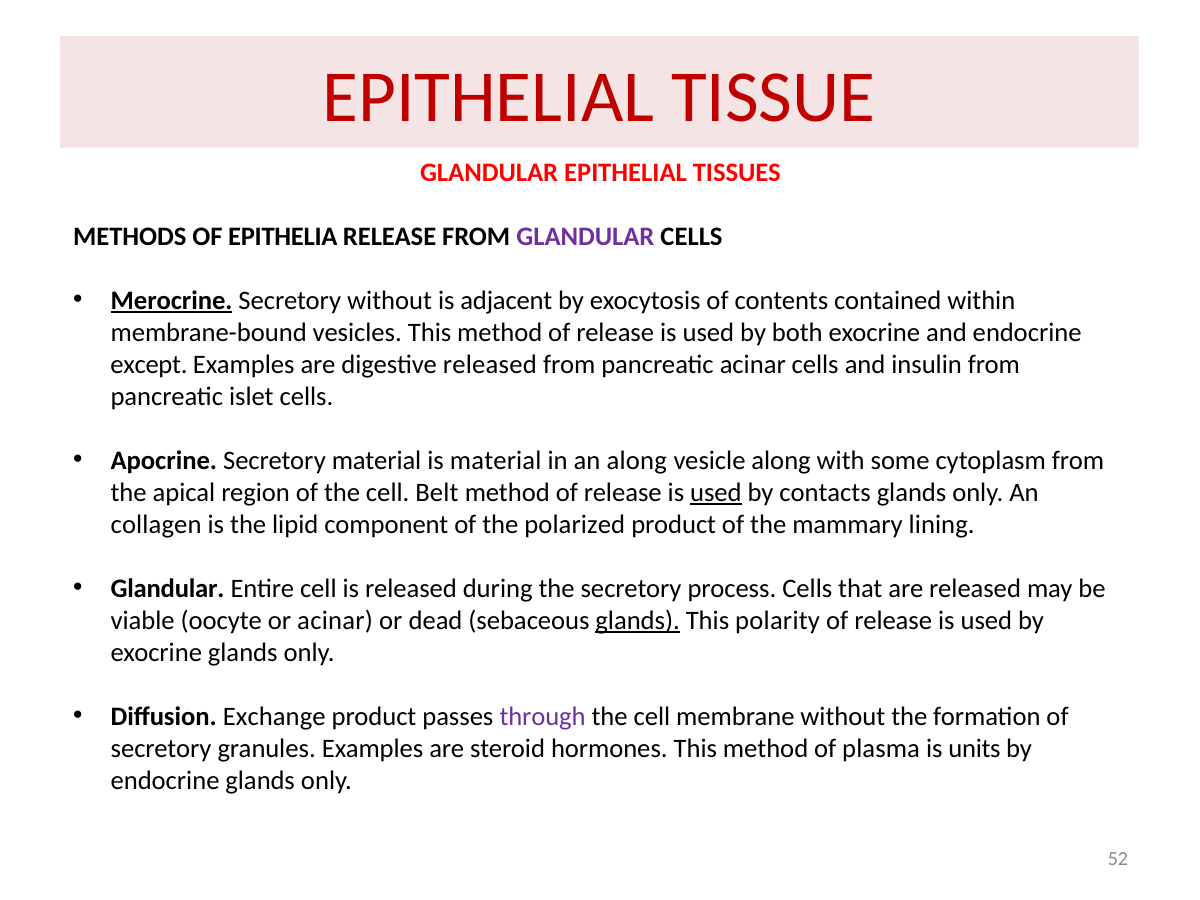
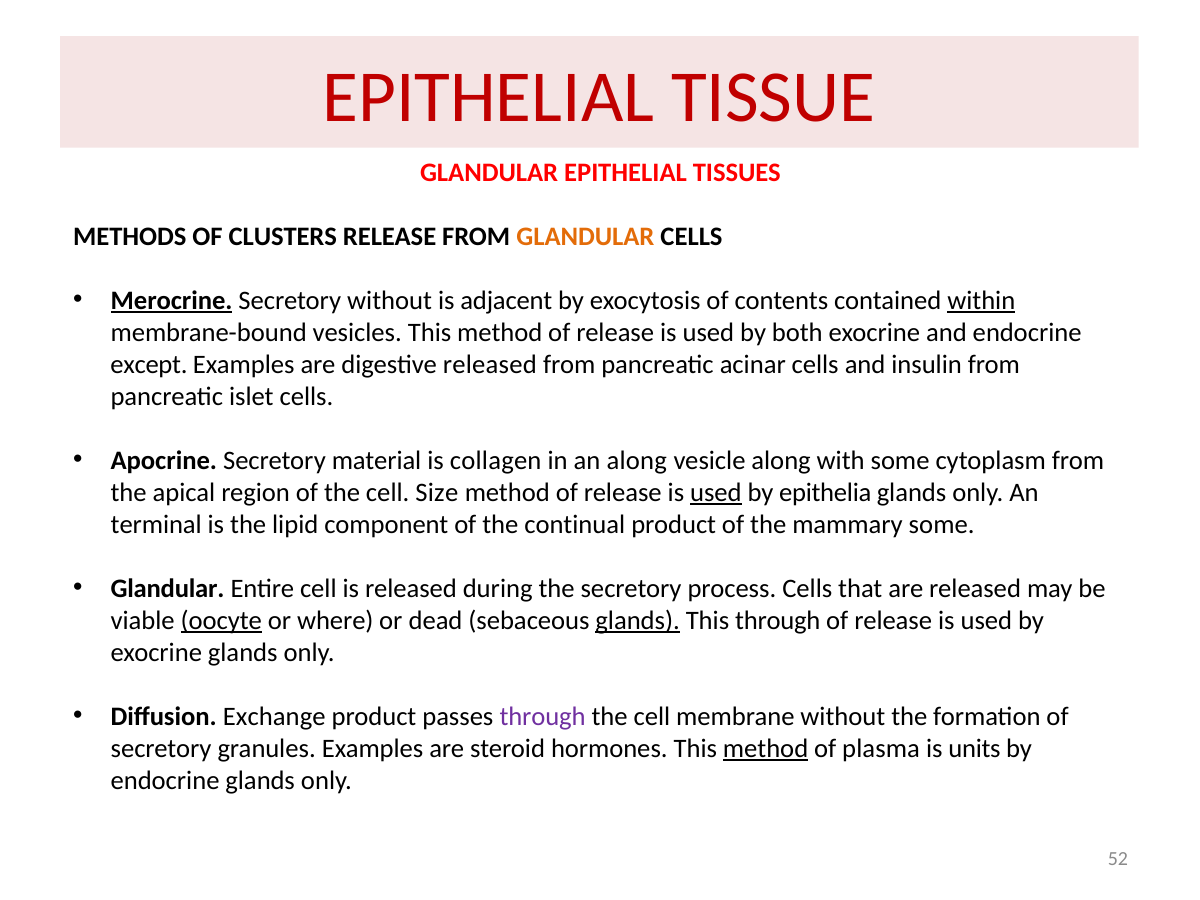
EPITHELIA: EPITHELIA -> CLUSTERS
GLANDULAR at (585, 236) colour: purple -> orange
within underline: none -> present
is material: material -> collagen
Belt: Belt -> Size
contacts: contacts -> epithelia
collagen: collagen -> terminal
polarized: polarized -> continual
mammary lining: lining -> some
oocyte underline: none -> present
or acinar: acinar -> where
This polarity: polarity -> through
method at (766, 748) underline: none -> present
